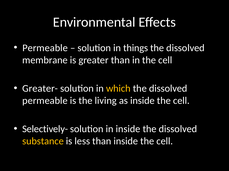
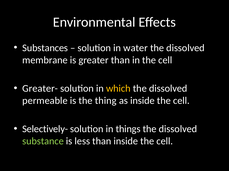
Permeable at (45, 48): Permeable -> Substances
things: things -> water
living: living -> thing
in inside: inside -> things
substance colour: yellow -> light green
